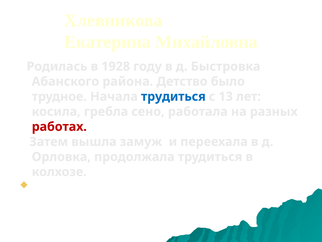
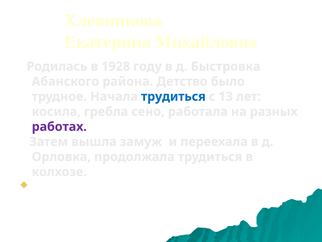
работах colour: red -> purple
